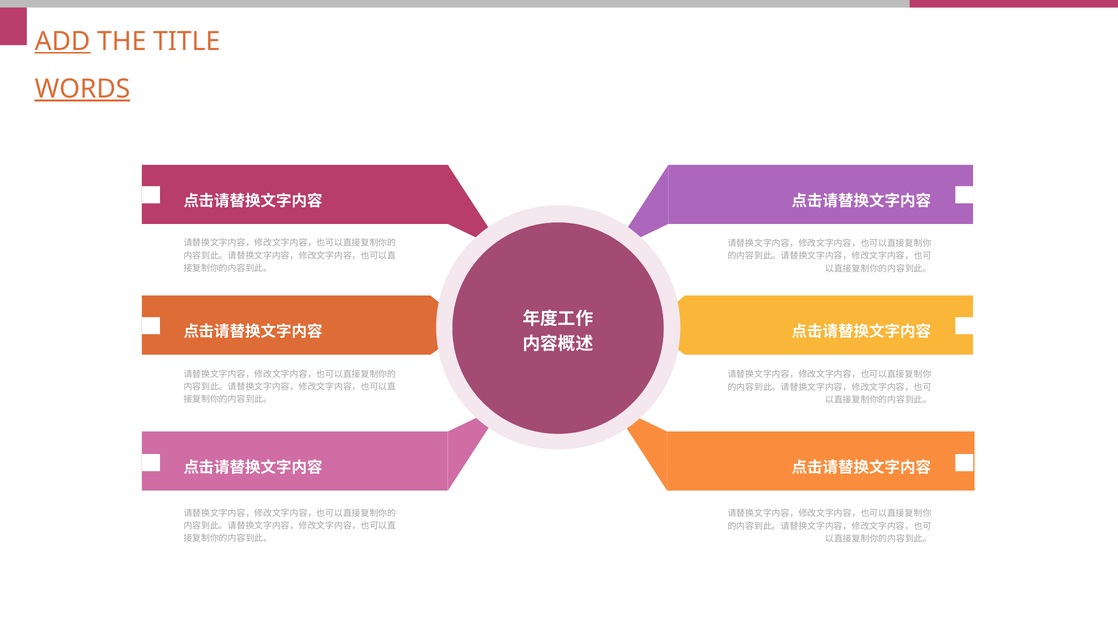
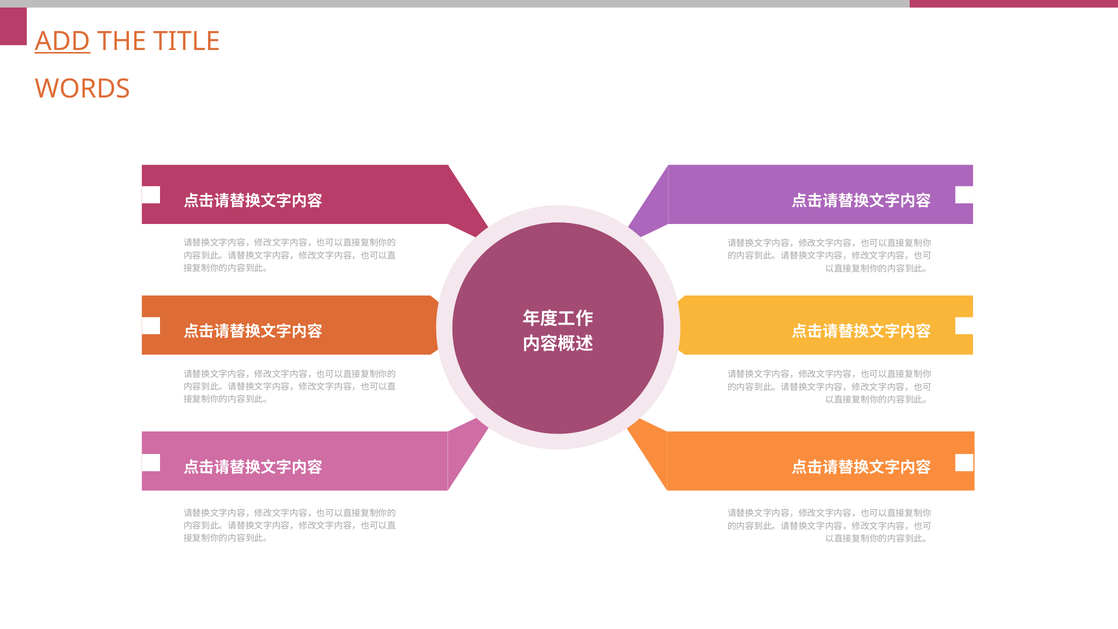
WORDS at (82, 89) underline: present -> none
